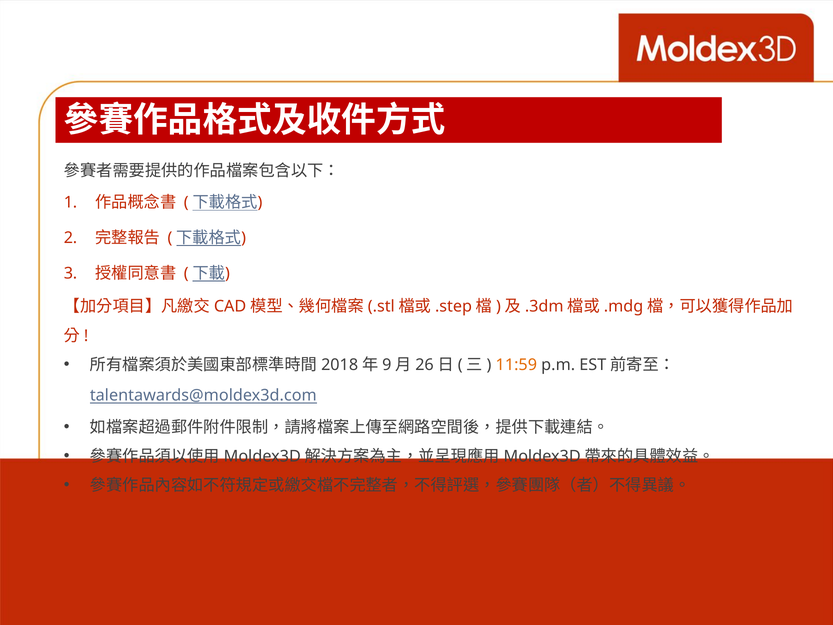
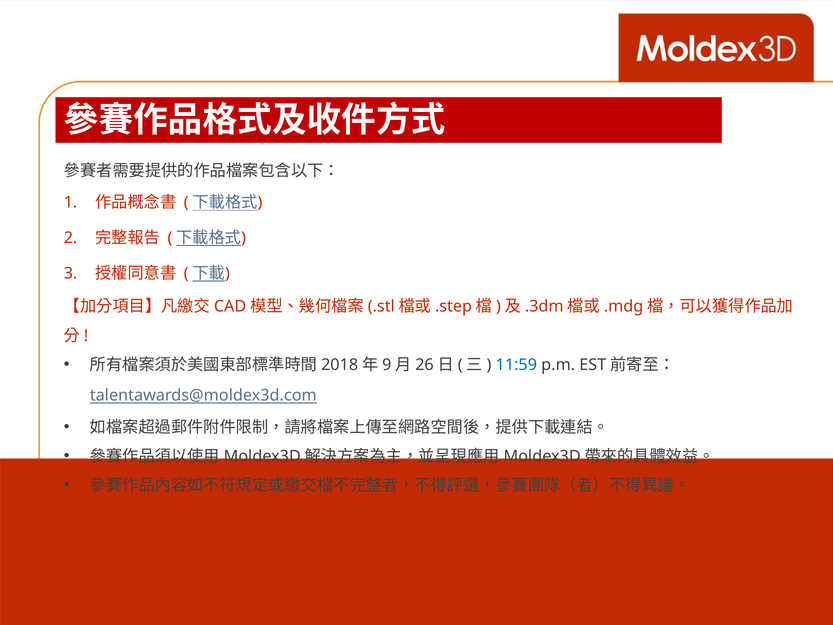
11:59 colour: orange -> blue
